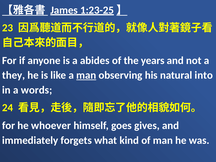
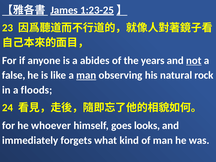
not underline: none -> present
they: they -> false
into: into -> rock
words: words -> floods
gives: gives -> looks
